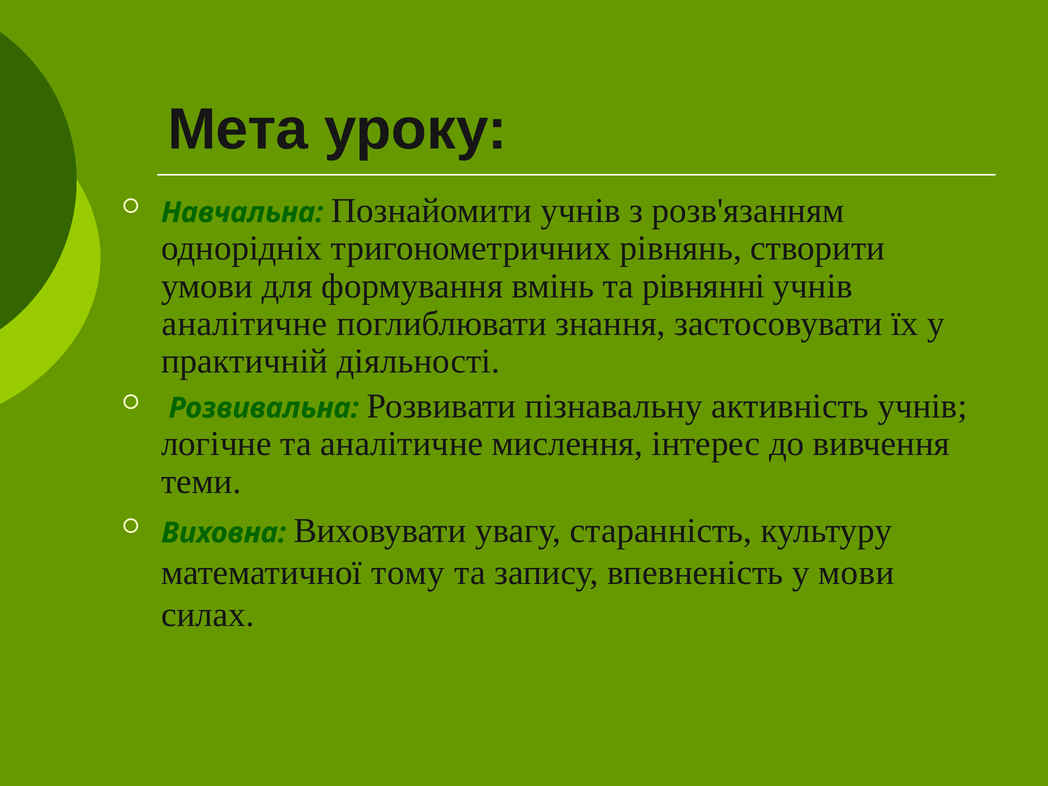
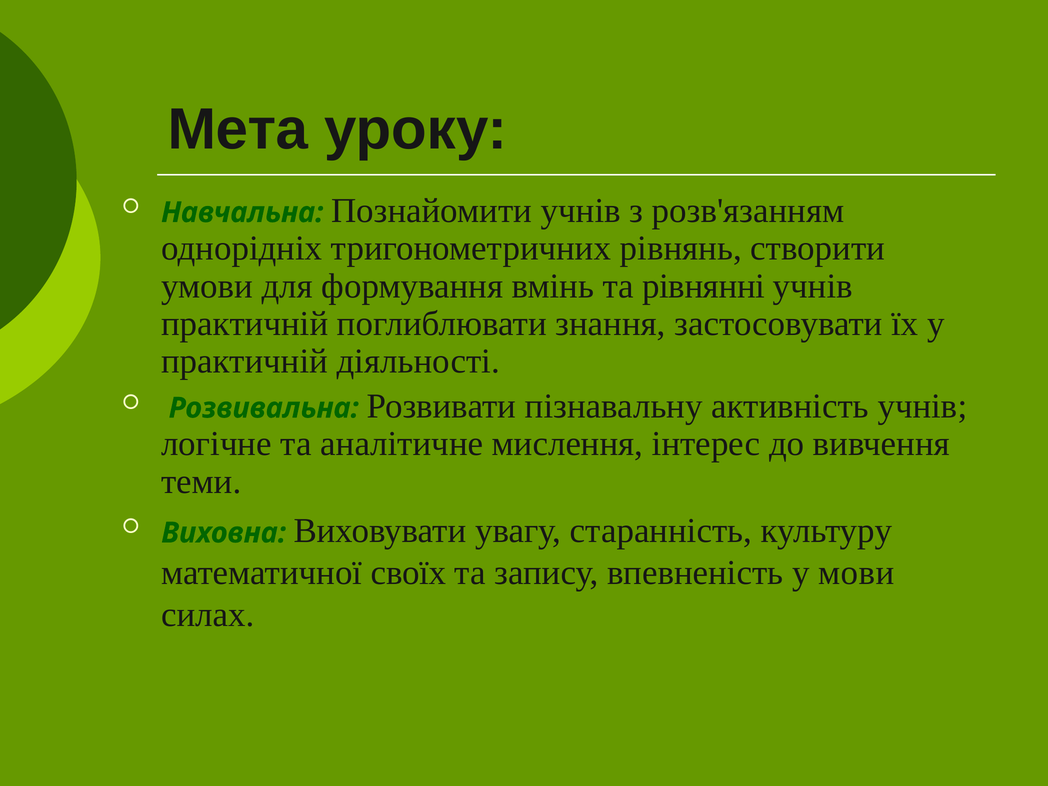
аналітичне at (245, 324): аналітичне -> практичній
тому: тому -> своїх
